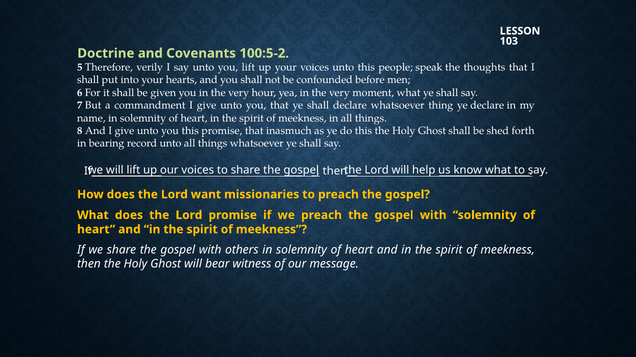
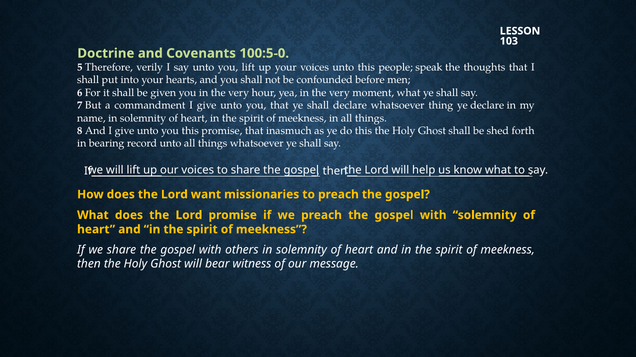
100:5-2: 100:5-2 -> 100:5-0
